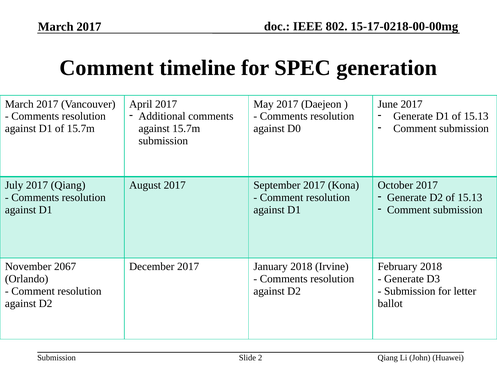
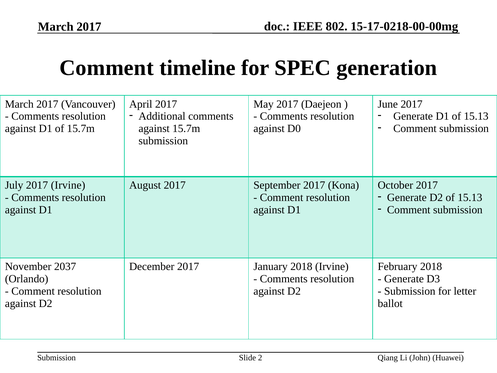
2017 Qiang: Qiang -> Irvine
2067: 2067 -> 2037
